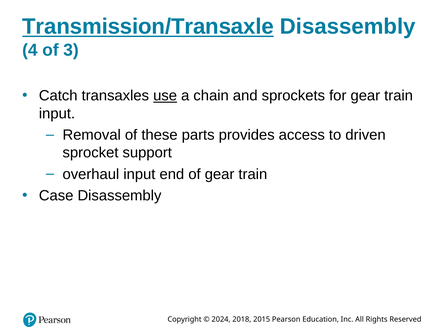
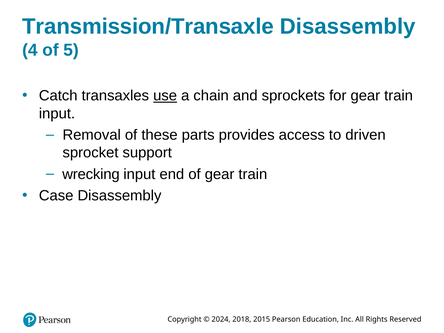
Transmission/Transaxle underline: present -> none
3: 3 -> 5
overhaul: overhaul -> wrecking
